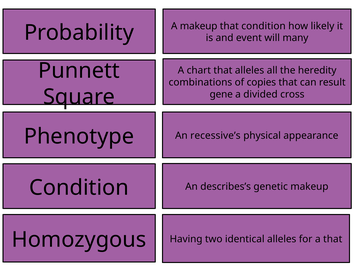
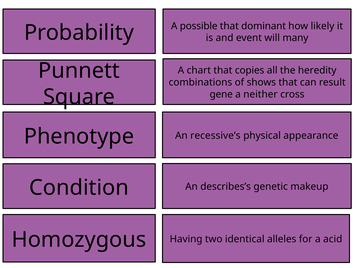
A makeup: makeup -> possible
that condition: condition -> dominant
that alleles: alleles -> copies
copies: copies -> shows
divided: divided -> neither
a that: that -> acid
